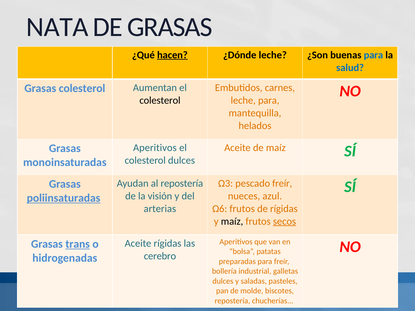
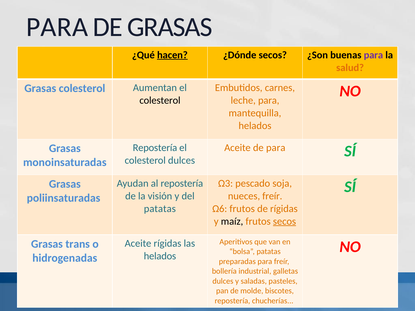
NATA at (57, 27): NATA -> PARA
¿Dónde leche: leche -> secos
para at (373, 55) colour: blue -> purple
salud colour: blue -> orange
Aperitivos at (155, 148): Aperitivos -> Repostería
de maíz: maíz -> para
pescado freír: freír -> soja
nueces azul: azul -> freír
poliinsaturadas underline: present -> none
arterias at (160, 209): arterias -> patatas
trans underline: present -> none
cerebro at (160, 256): cerebro -> helados
